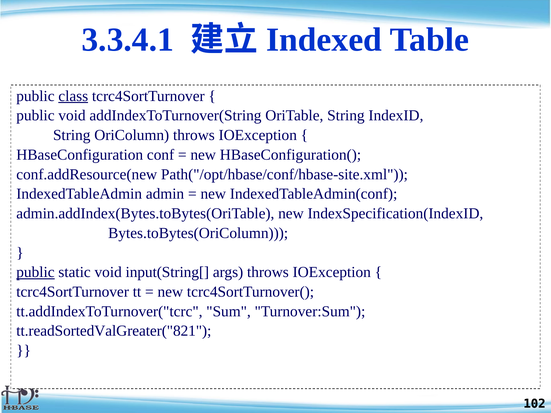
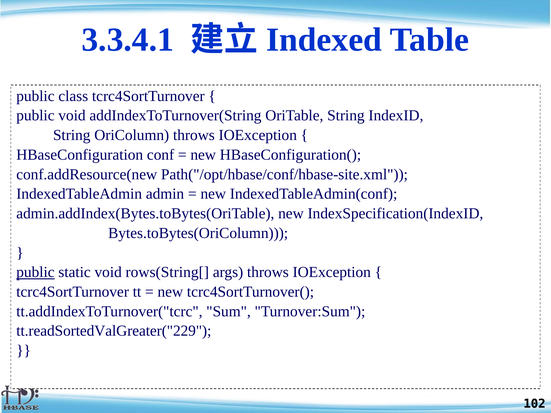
class underline: present -> none
input(String[: input(String[ -> rows(String[
tt.readSortedValGreater("821: tt.readSortedValGreater("821 -> tt.readSortedValGreater("229
